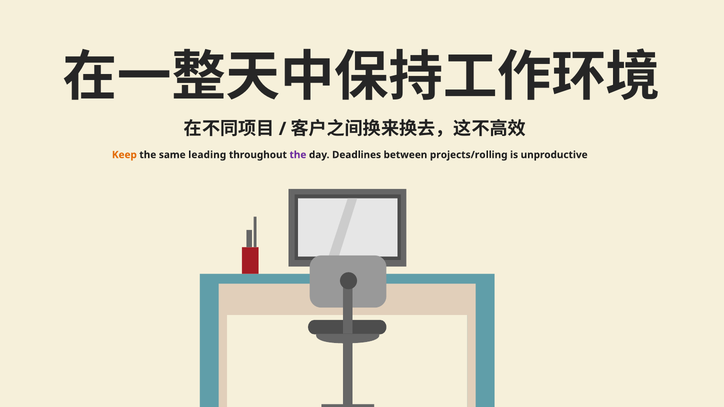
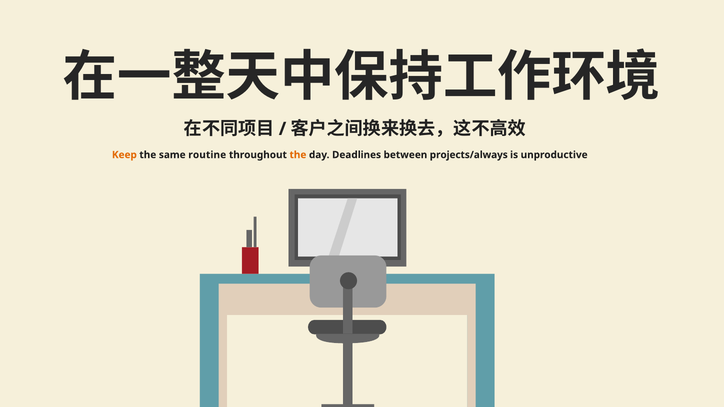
leading: leading -> routine
the at (298, 155) colour: purple -> orange
projects/rolling: projects/rolling -> projects/always
